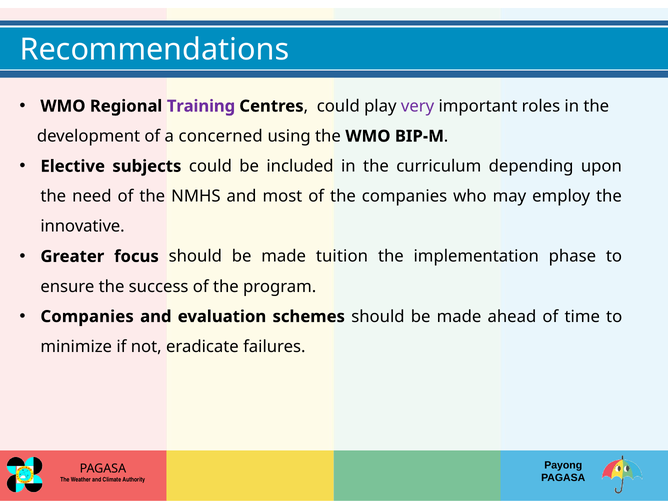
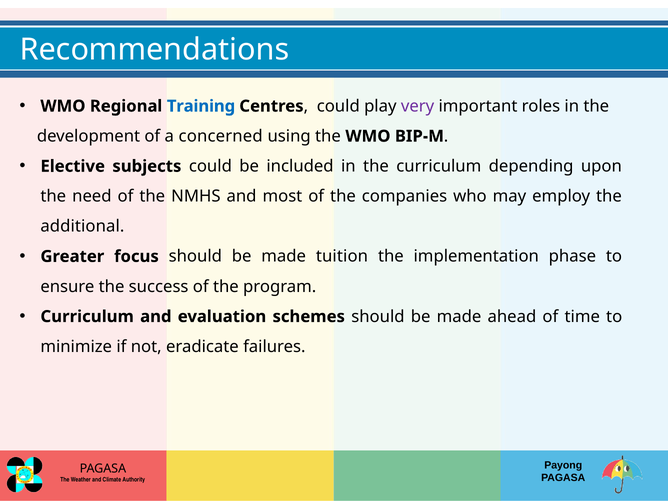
Training colour: purple -> blue
innovative: innovative -> additional
Companies at (87, 317): Companies -> Curriculum
